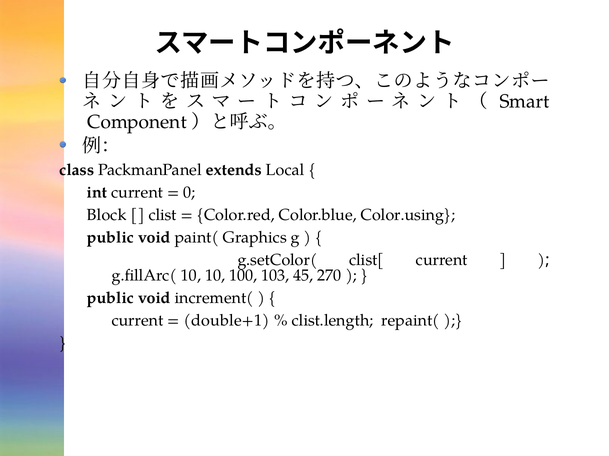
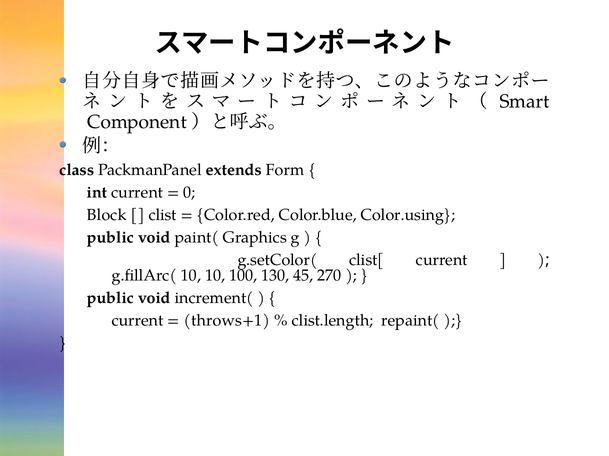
Local: Local -> Form
103: 103 -> 130
double+1: double+1 -> throws+1
